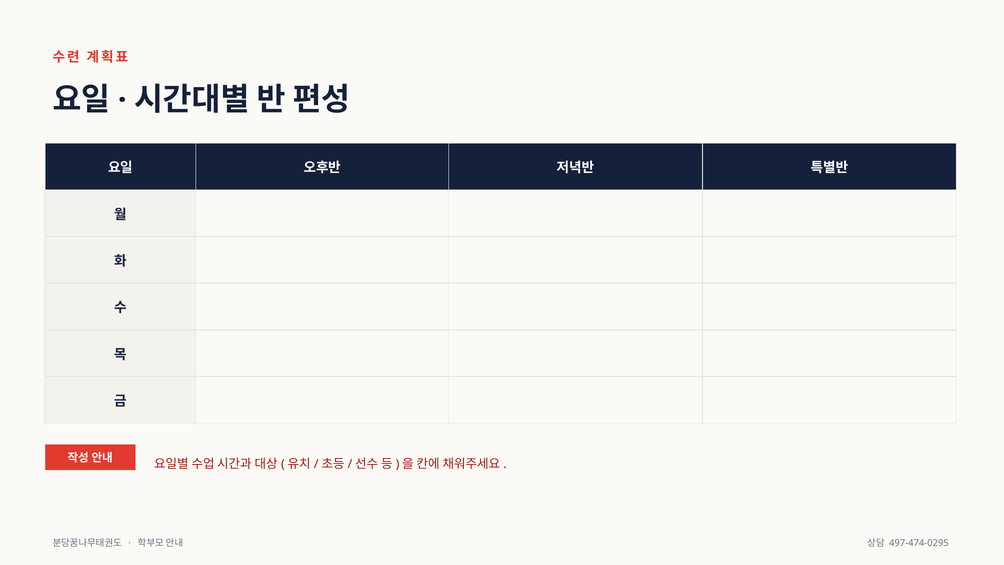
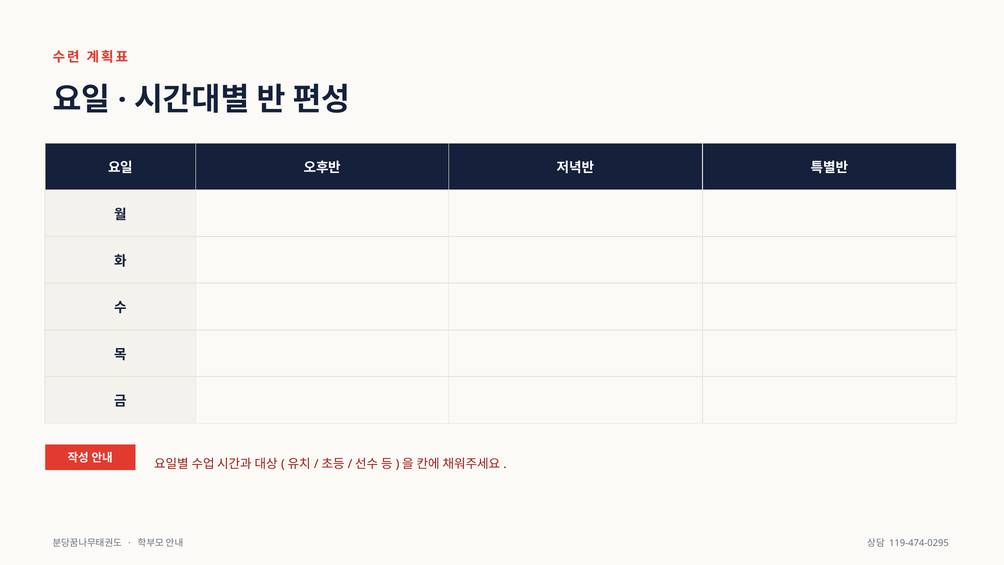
497-474-0295: 497-474-0295 -> 119-474-0295
